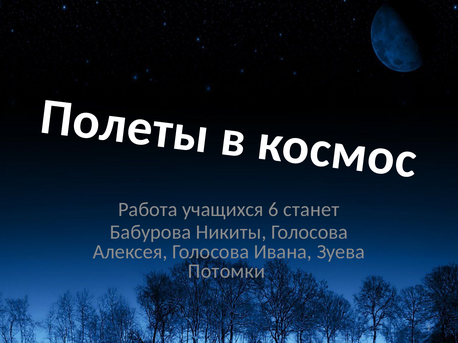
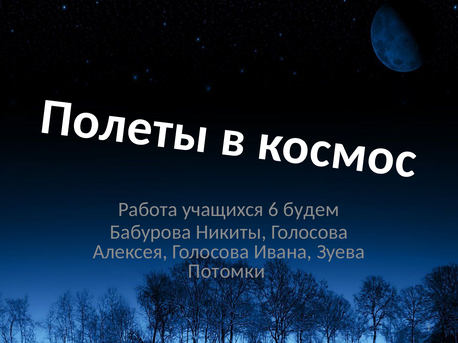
станет: станет -> будем
